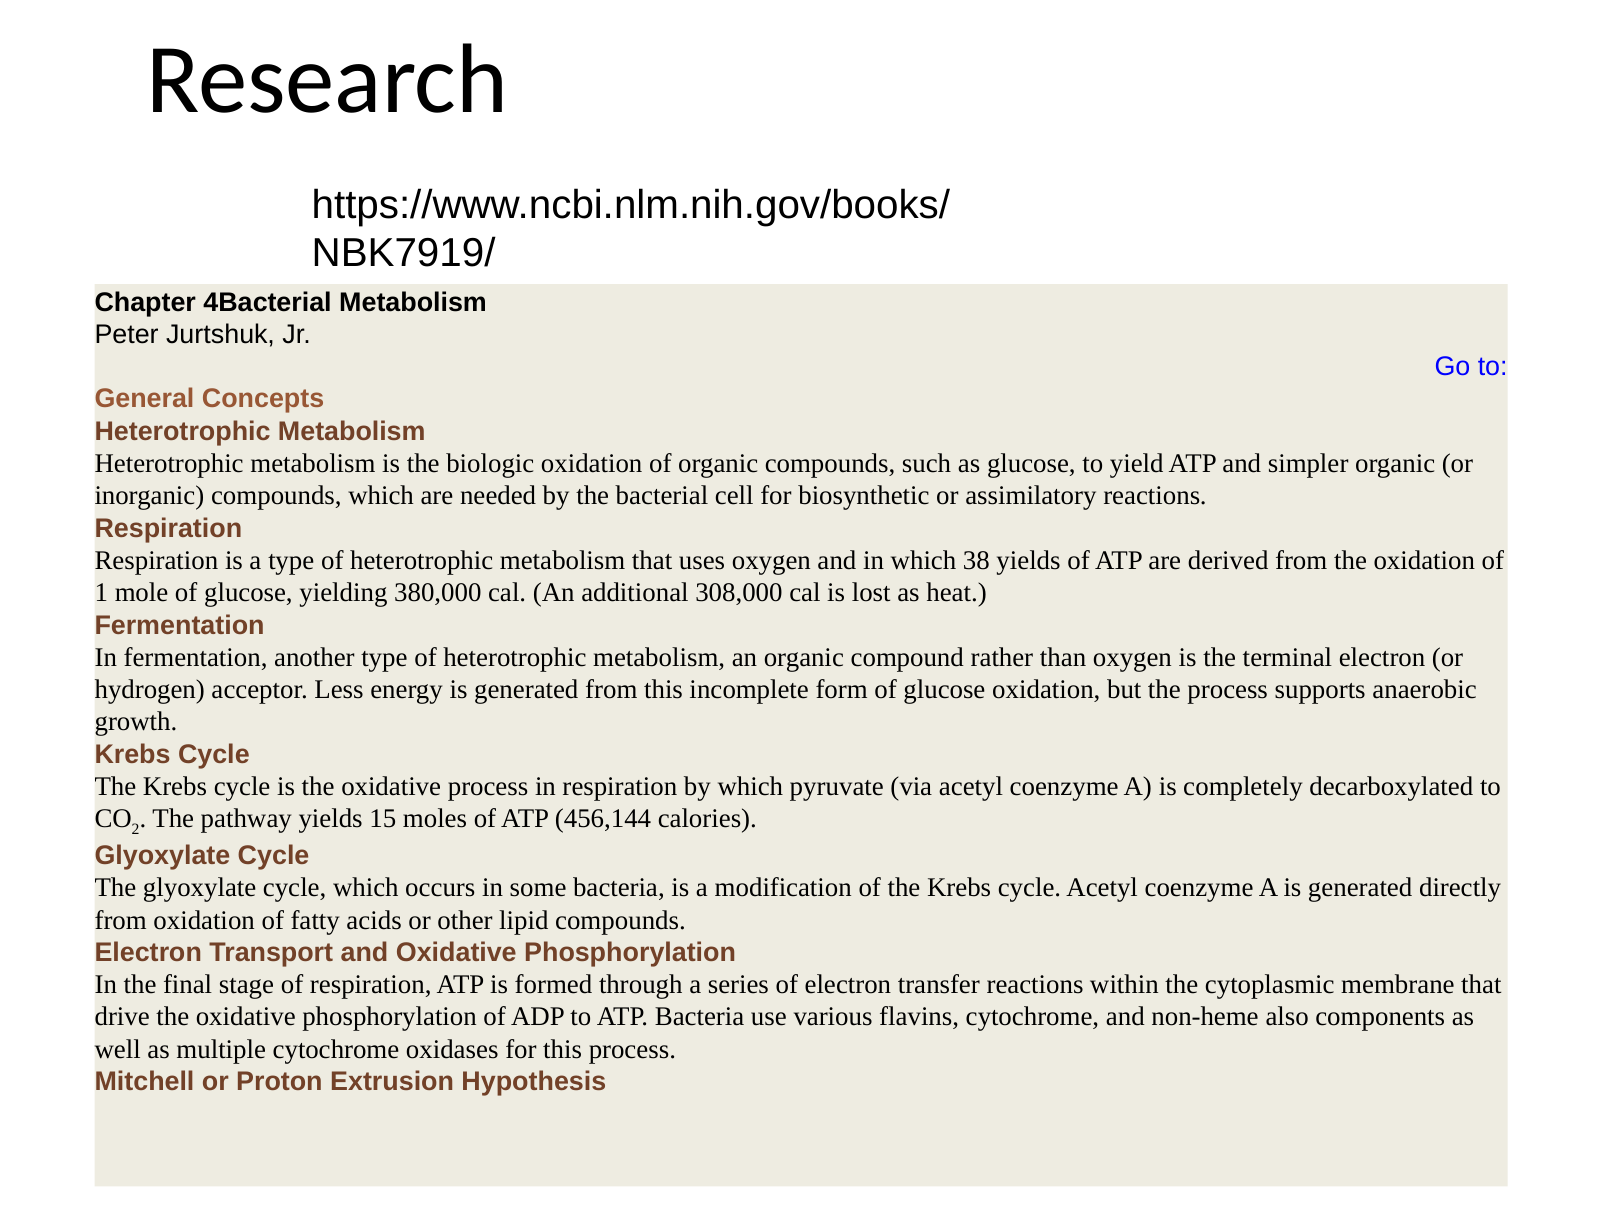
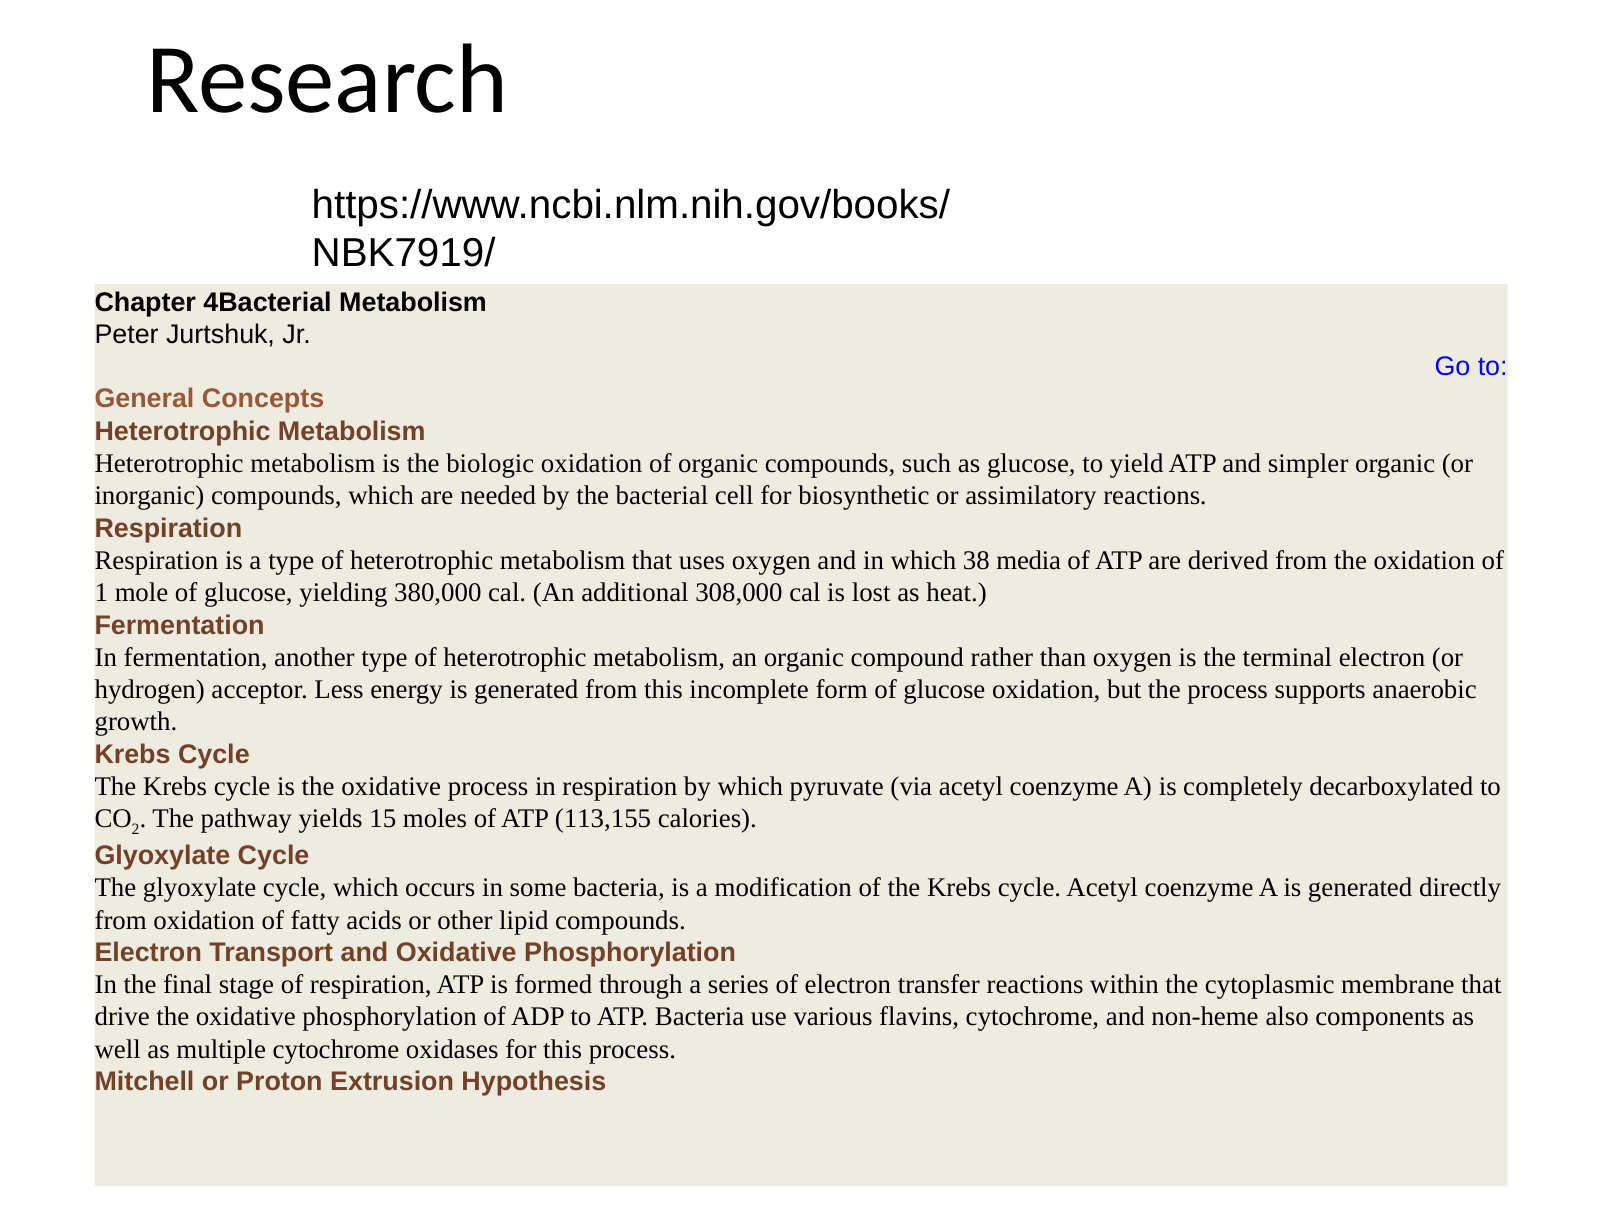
38 yields: yields -> media
456,144: 456,144 -> 113,155
